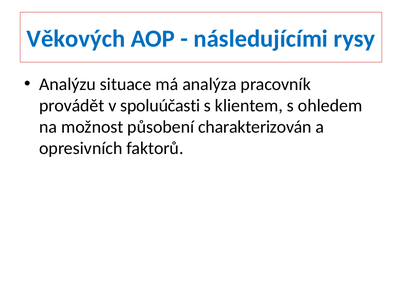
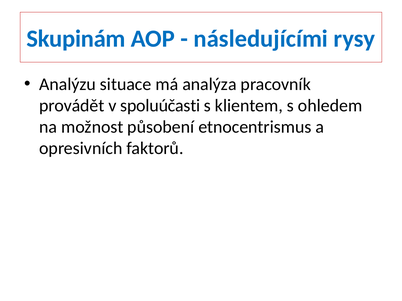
Věkových: Věkových -> Skupinám
charakterizován: charakterizován -> etnocentrismus
